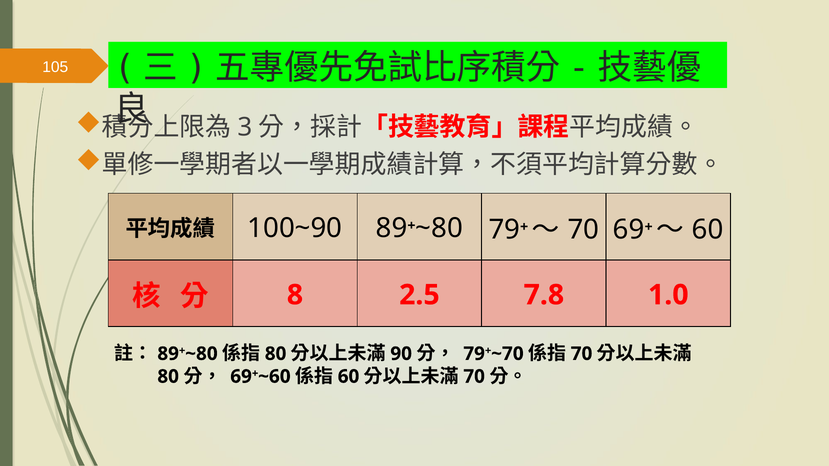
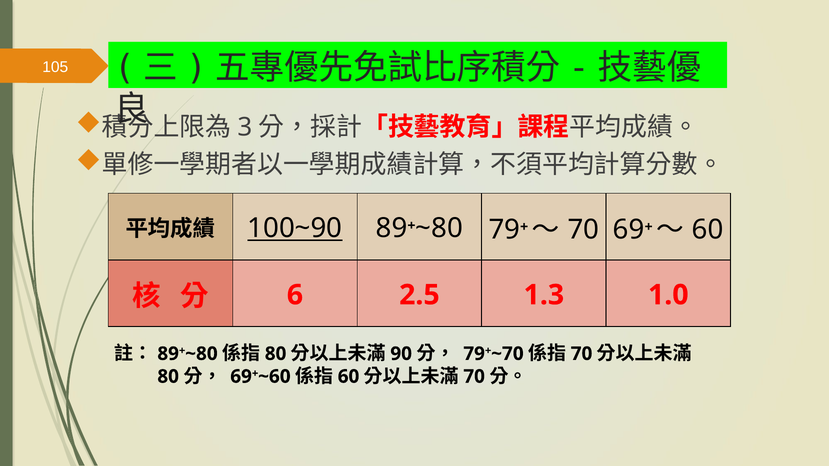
100~90 underline: none -> present
8: 8 -> 6
7.8: 7.8 -> 1.3
